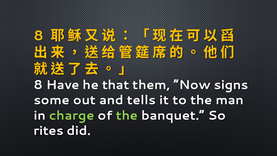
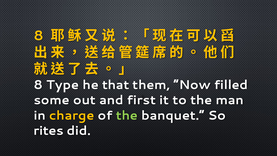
Have: Have -> Type
signs: signs -> filled
tells: tells -> first
charge colour: light green -> yellow
